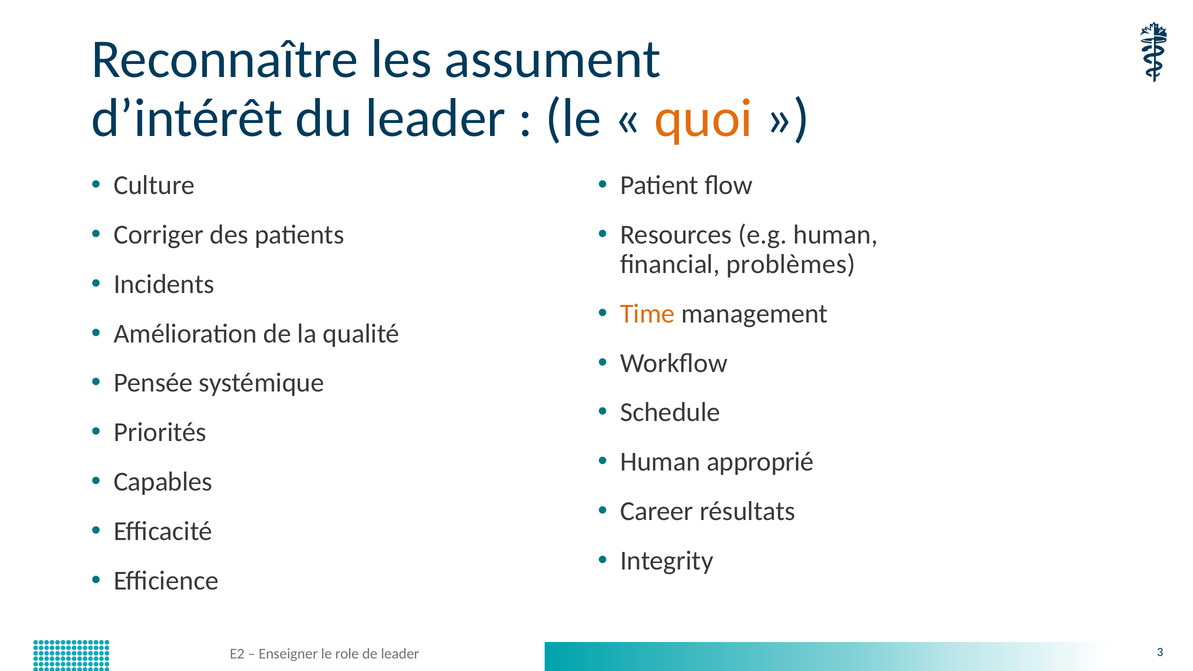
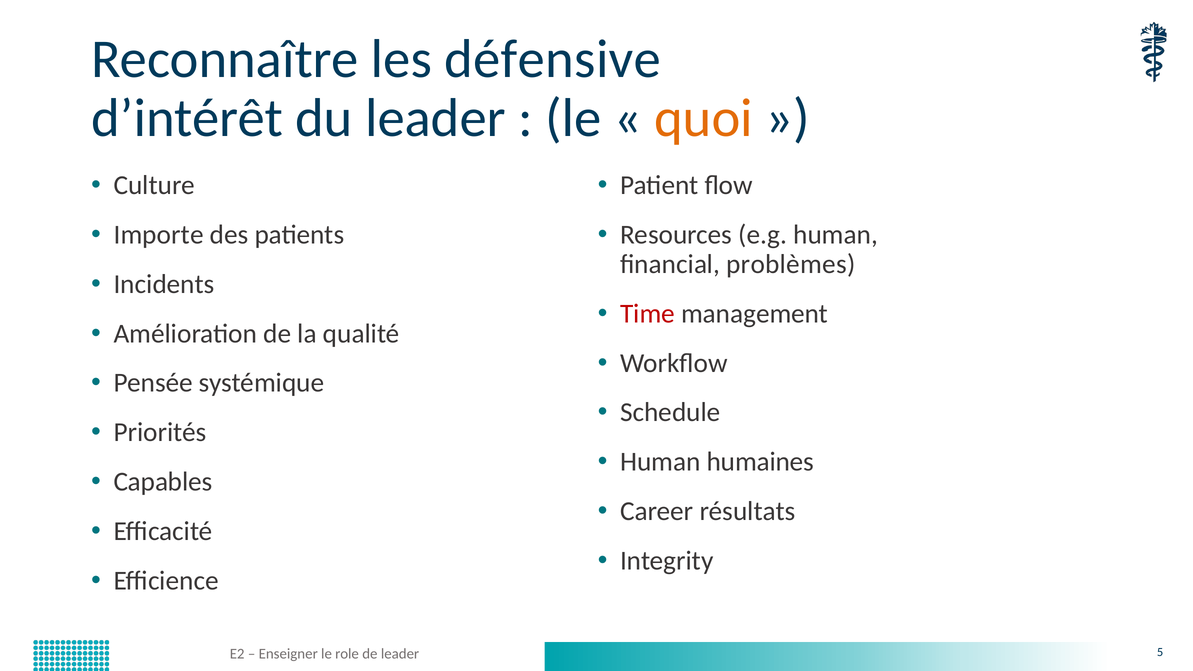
assument: assument -> défensive
Corriger: Corriger -> Importe
Time colour: orange -> red
approprié: approprié -> humaines
3: 3 -> 5
